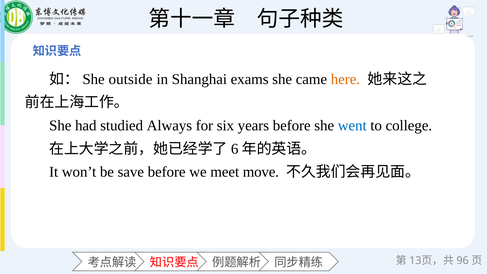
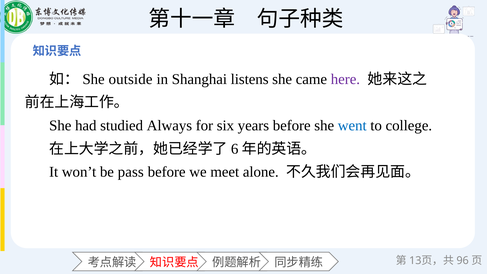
exams: exams -> listens
here colour: orange -> purple
save: save -> pass
move: move -> alone
